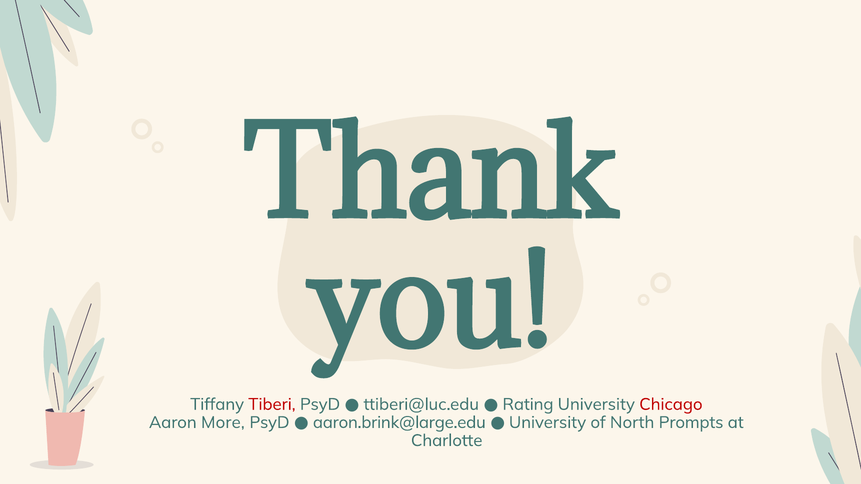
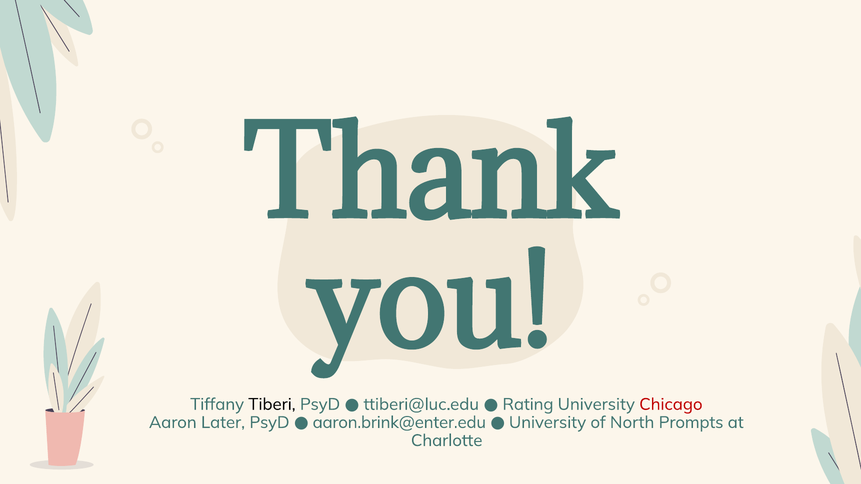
Tiberi colour: red -> black
More: More -> Later
aaron.brink@large.edu: aaron.brink@large.edu -> aaron.brink@enter.edu
